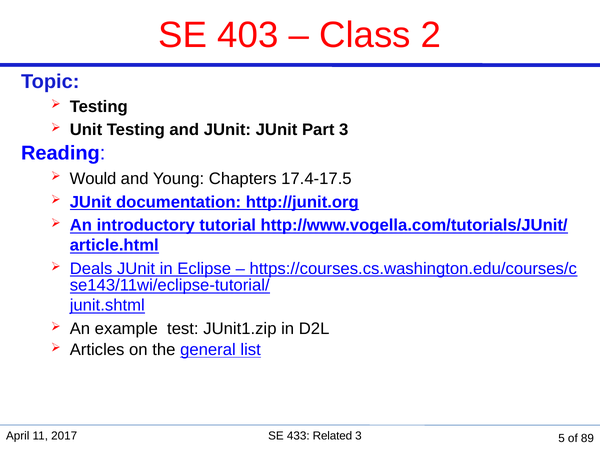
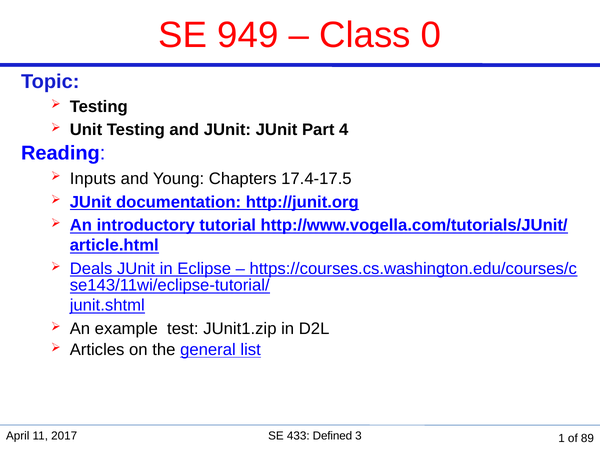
403: 403 -> 949
2: 2 -> 0
Part 3: 3 -> 4
Would: Would -> Inputs
Related: Related -> Defined
5: 5 -> 1
